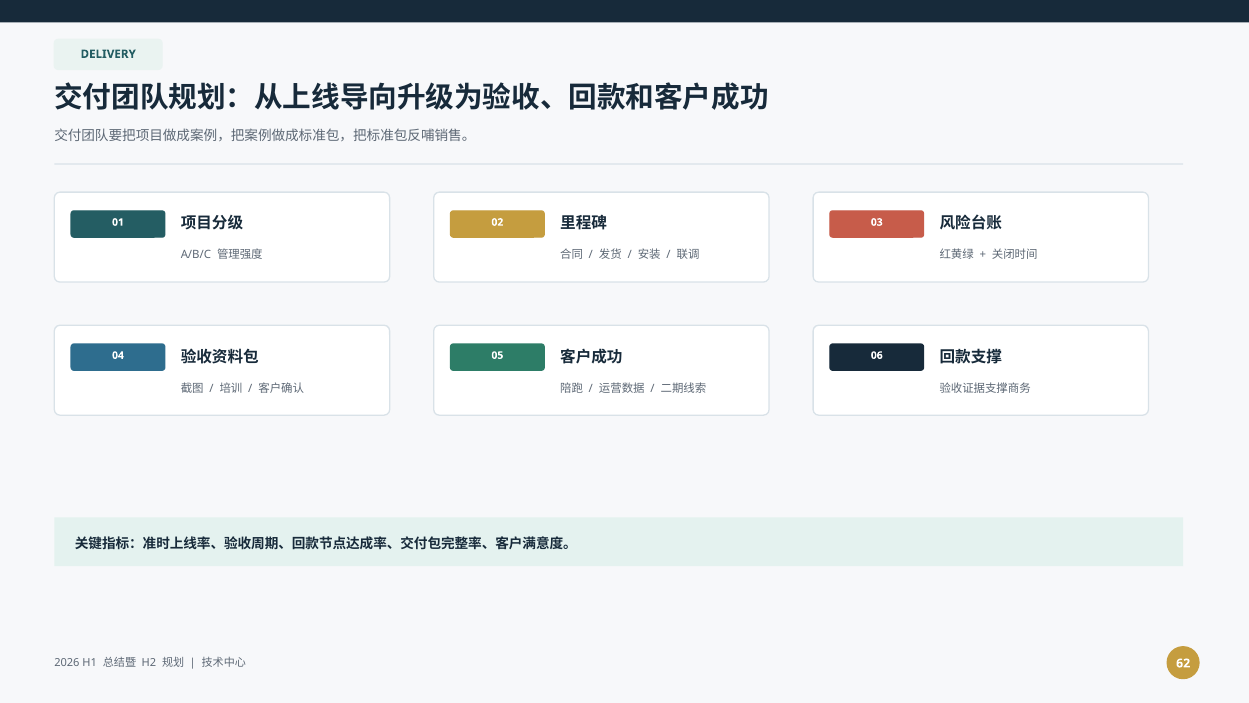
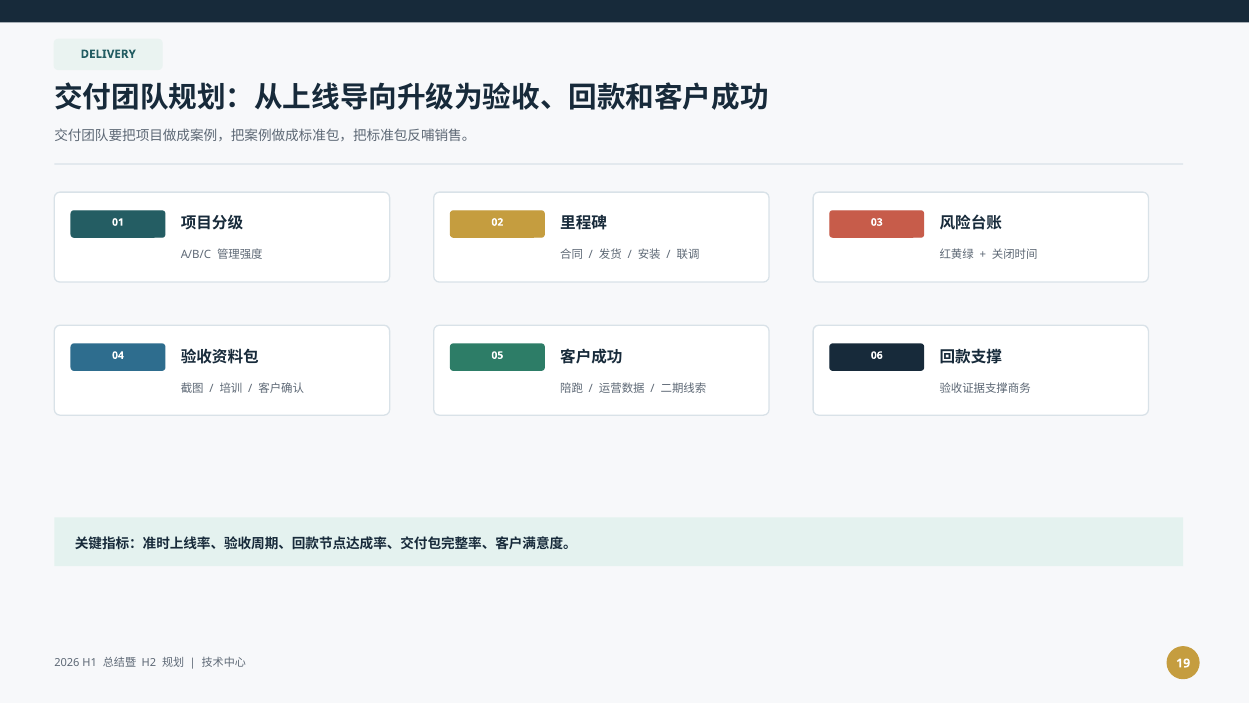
62: 62 -> 19
